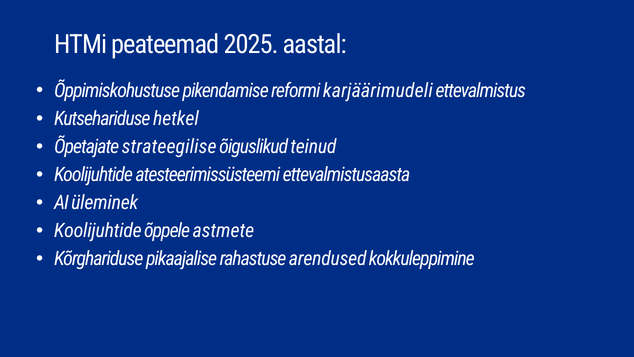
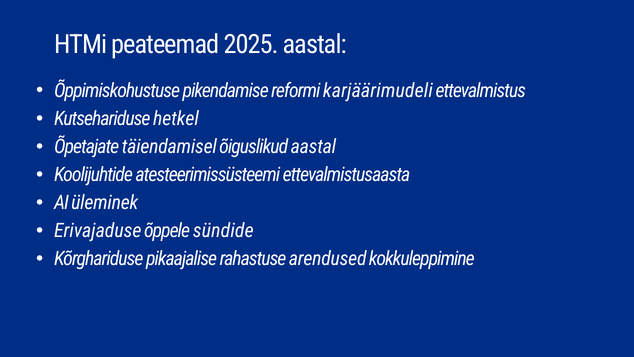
strateegilise: strateegilise -> täiendamisel
õiguslikud teinud: teinud -> aastal
Koolijuhtide at (98, 231): Koolijuhtide -> Erivajaduse
astmete: astmete -> sündide
